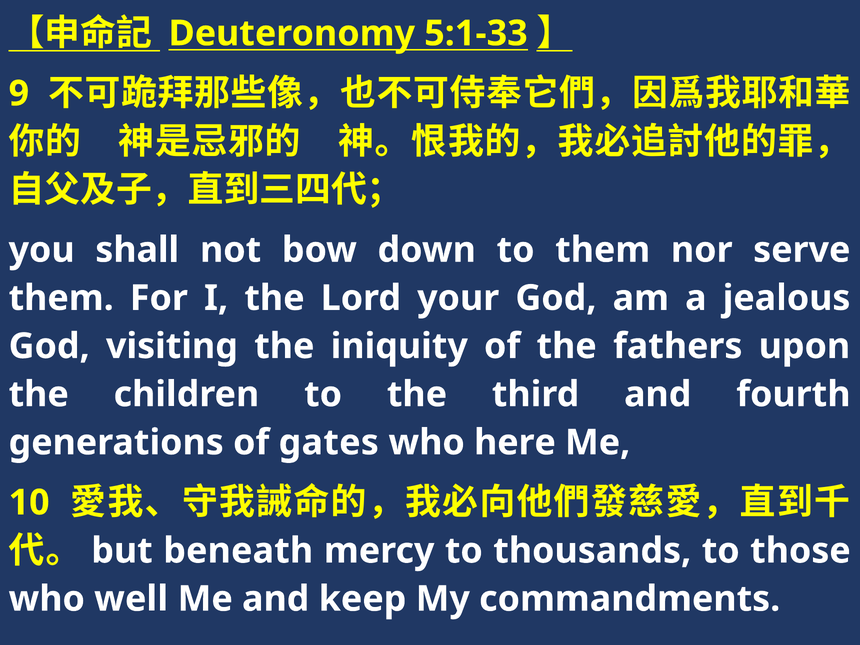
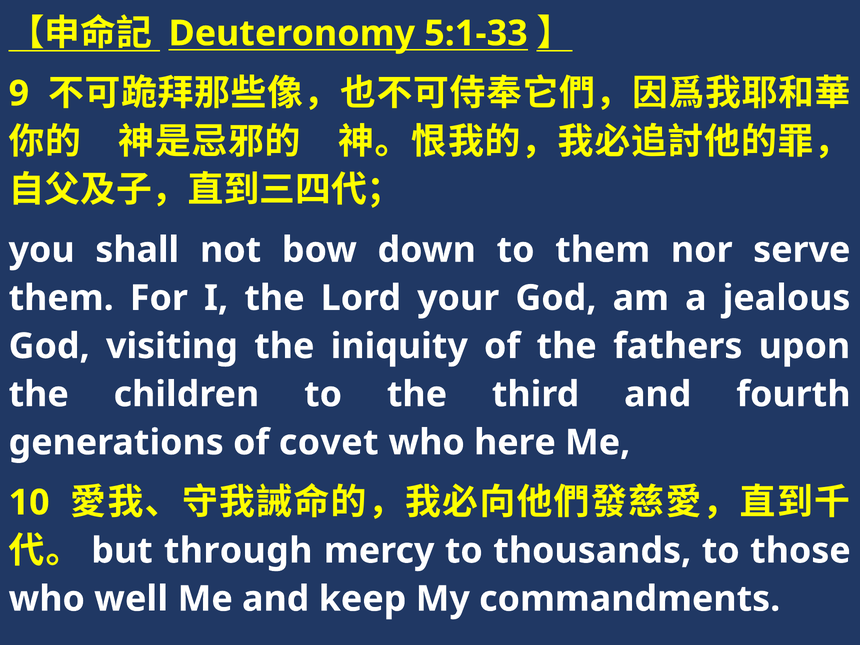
gates: gates -> covet
beneath: beneath -> through
